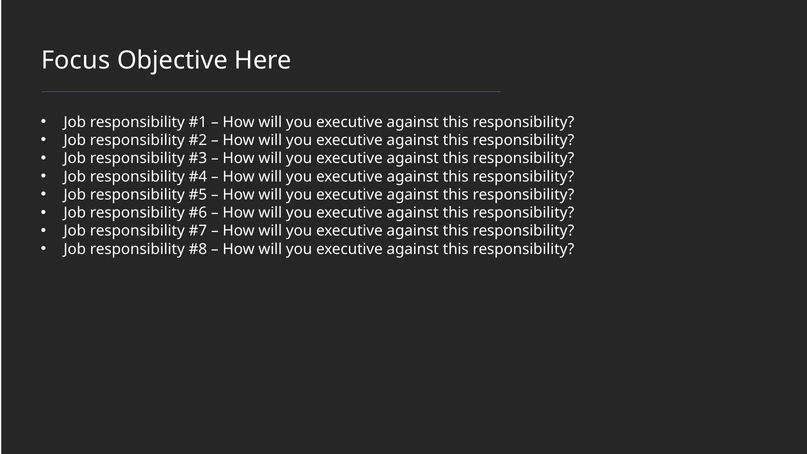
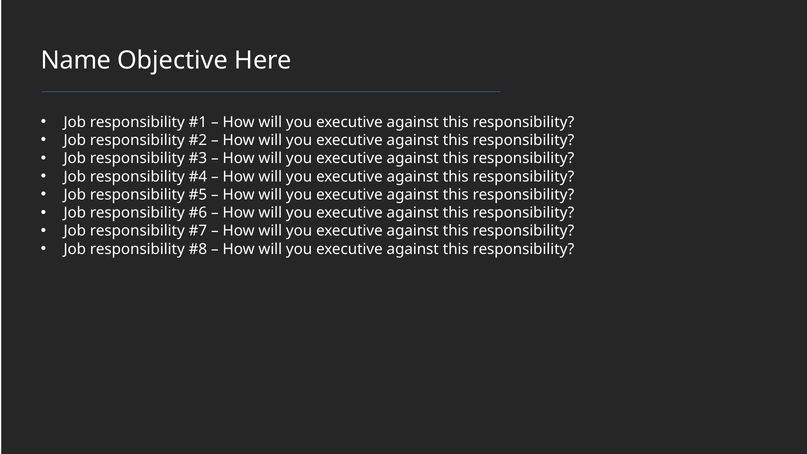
Focus: Focus -> Name
